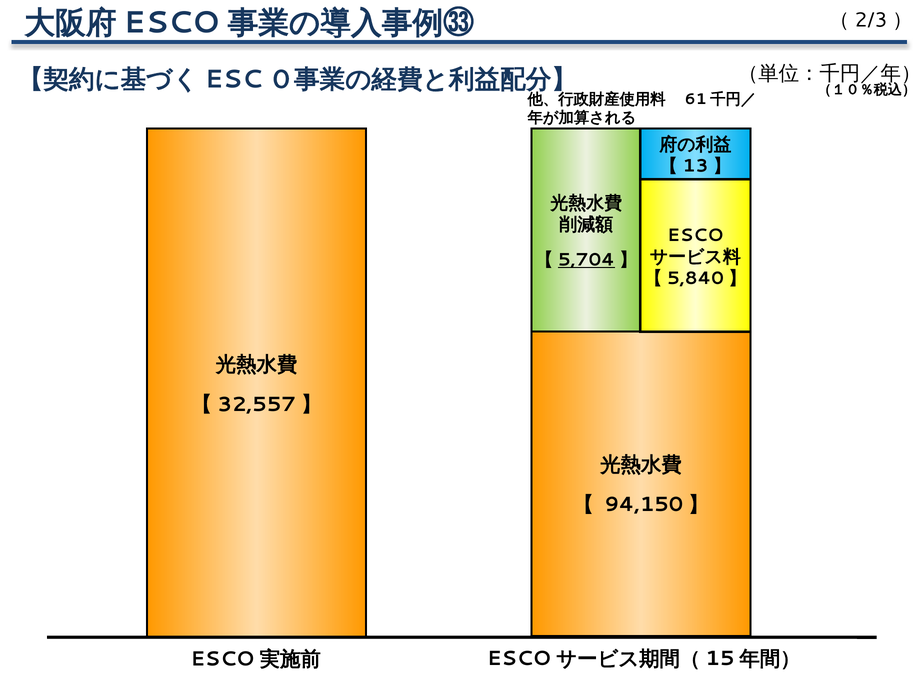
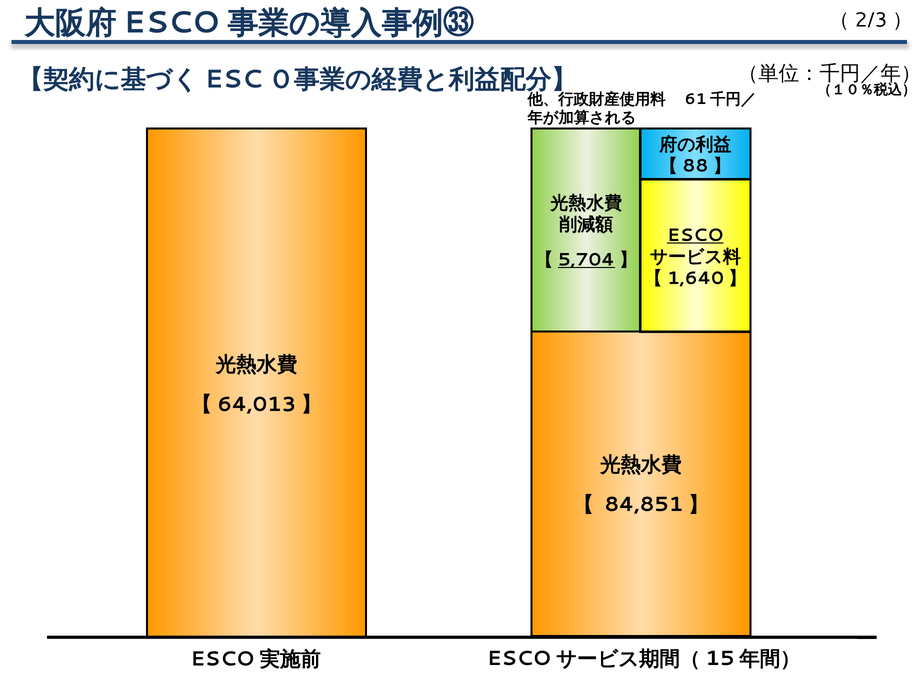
13: 13 -> 88
ESCO underline: none -> present
5,840: 5,840 -> 1,640
32,557: 32,557 -> 64,013
94,150: 94,150 -> 84,851
